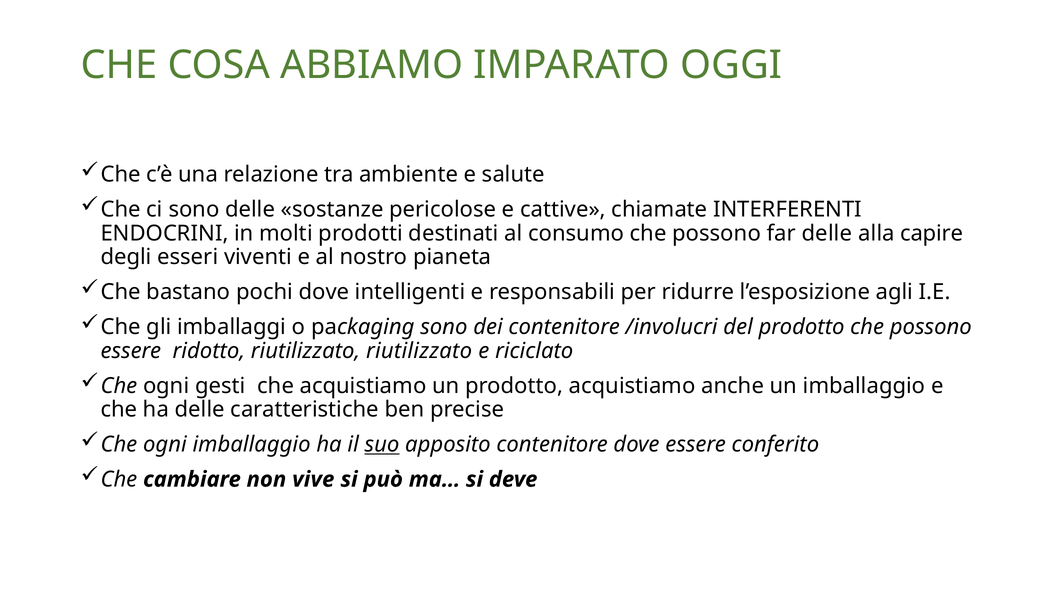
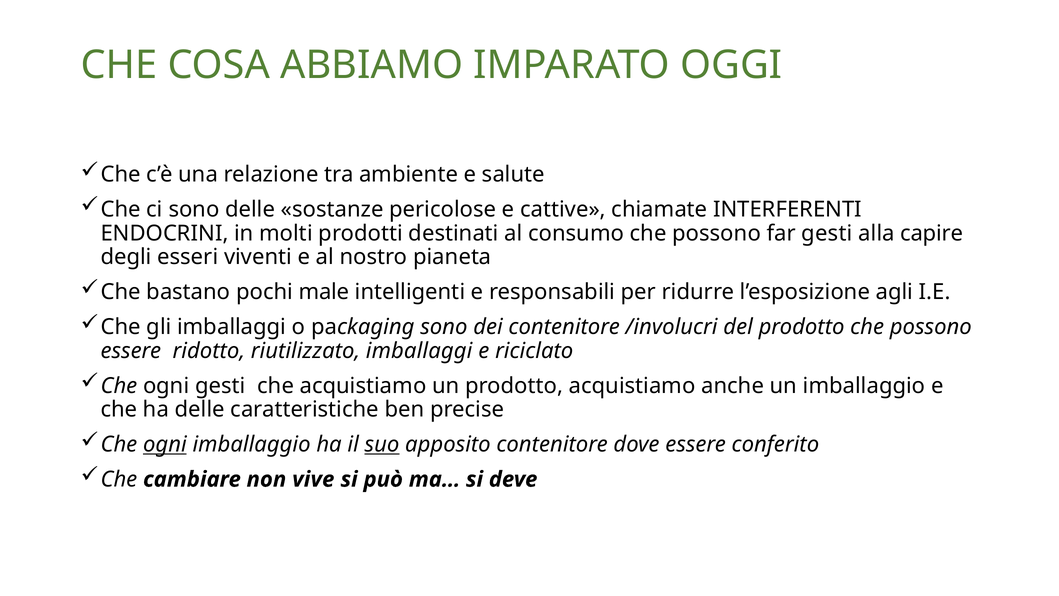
far delle: delle -> gesti
pochi dove: dove -> male
riutilizzato riutilizzato: riutilizzato -> imballaggi
ogni at (165, 444) underline: none -> present
